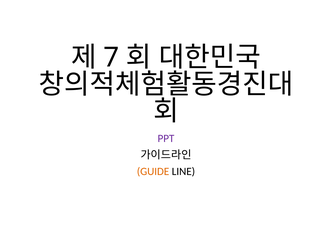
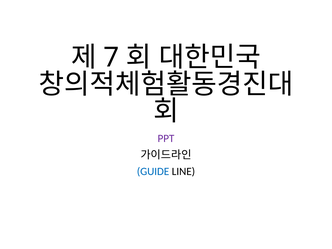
GUIDE colour: orange -> blue
